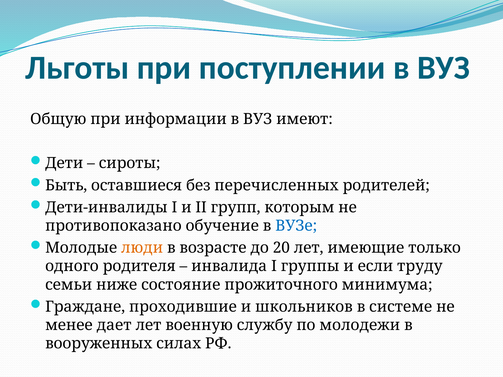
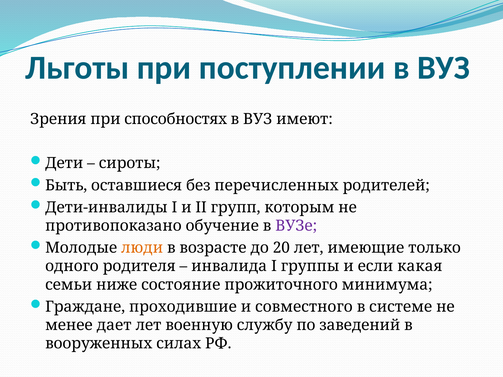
Общую: Общую -> Зрения
информации: информации -> способностях
ВУЗе colour: blue -> purple
труду: труду -> какая
школьников: школьников -> совместного
молодежи: молодежи -> заведений
